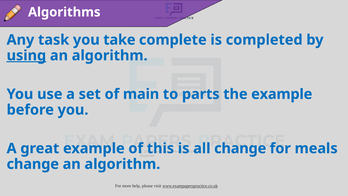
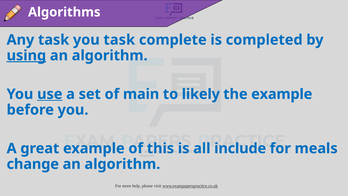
you take: take -> task
use underline: none -> present
parts: parts -> likely
change at (240, 148): change -> include
